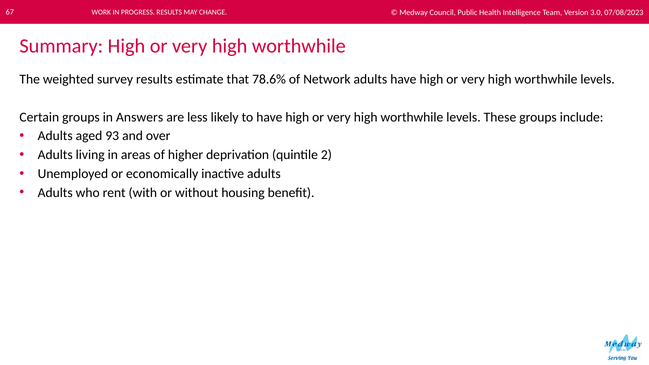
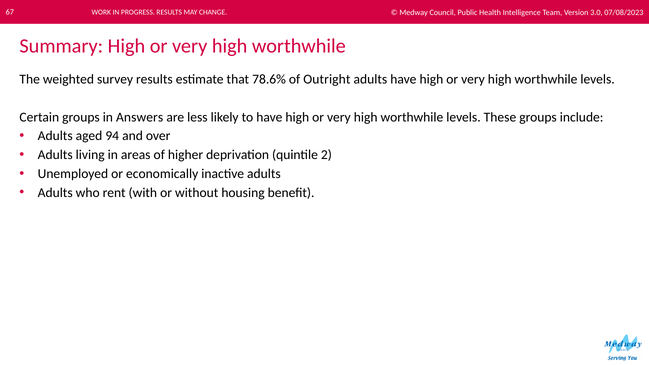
Network: Network -> Outright
93: 93 -> 94
